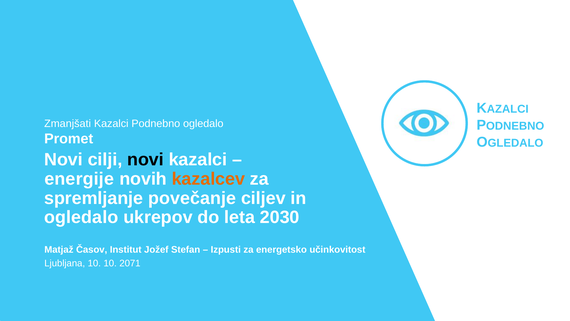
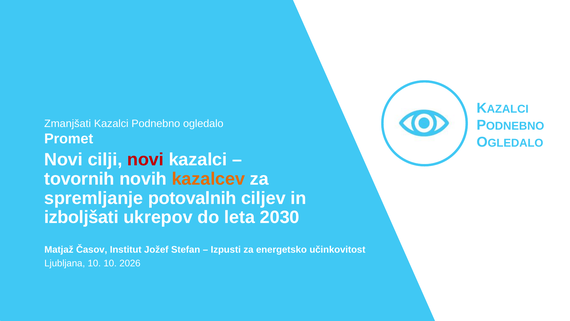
novi at (146, 159) colour: black -> red
energije: energije -> tovornih
povečanje: povečanje -> potovalnih
ogledalo at (81, 217): ogledalo -> izboljšati
2071: 2071 -> 2026
